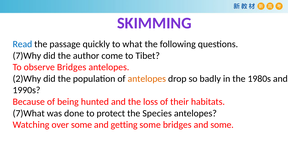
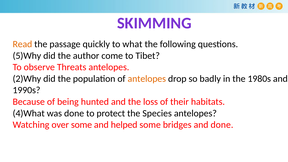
Read colour: blue -> orange
7)Why: 7)Why -> 5)Why
observe Bridges: Bridges -> Threats
7)What: 7)What -> 4)What
getting: getting -> helped
and some: some -> done
